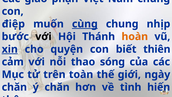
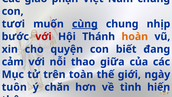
điệp: điệp -> tươi
với at (43, 36) colour: black -> red
xin underline: present -> none
thiên: thiên -> đang
sóng: sóng -> giữa
chăn at (14, 87): chăn -> tuôn
